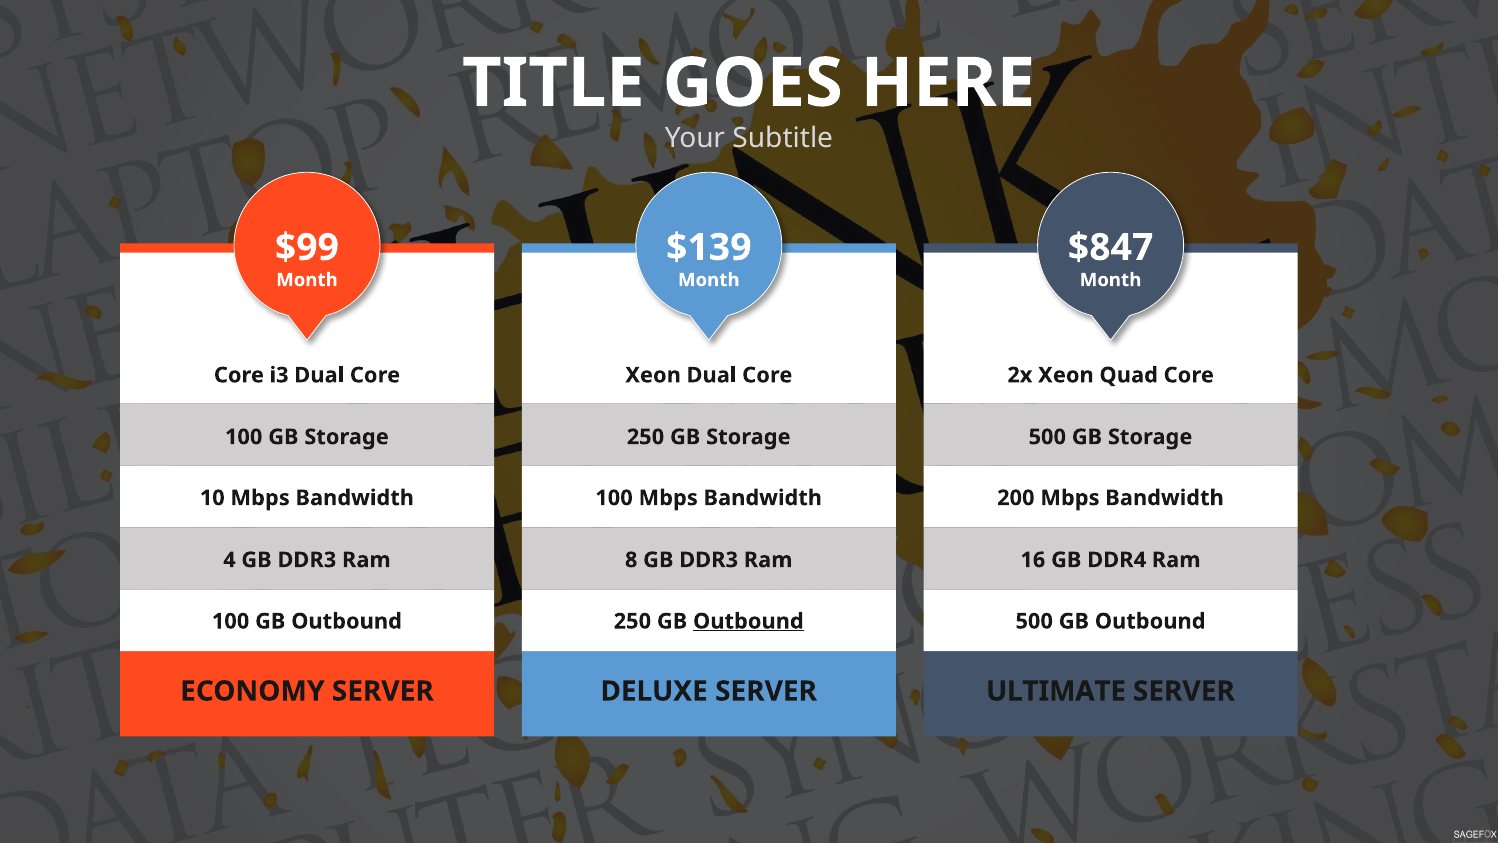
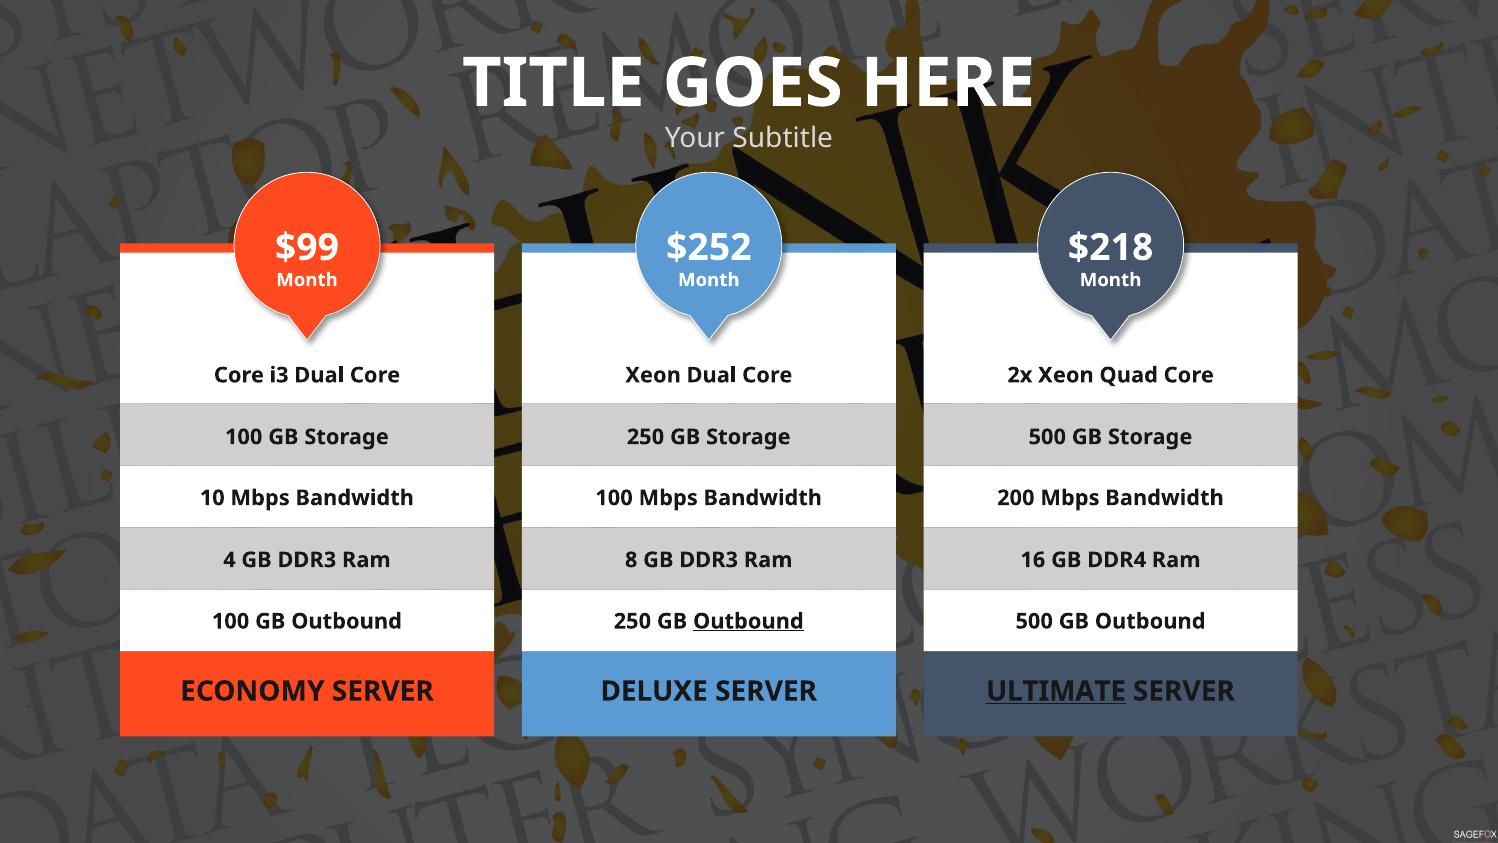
$139: $139 -> $252
$847: $847 -> $218
ULTIMATE underline: none -> present
